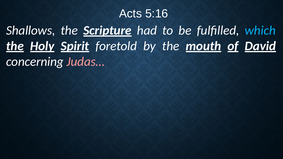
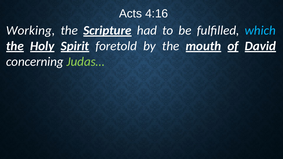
5:16: 5:16 -> 4:16
Shallows: Shallows -> Working
Judas… colour: pink -> light green
